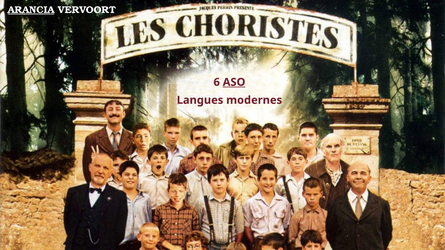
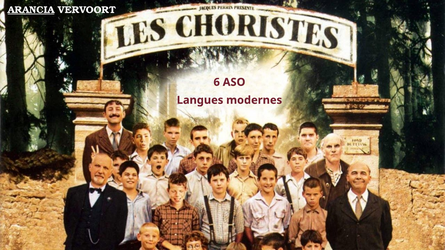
ASO underline: present -> none
